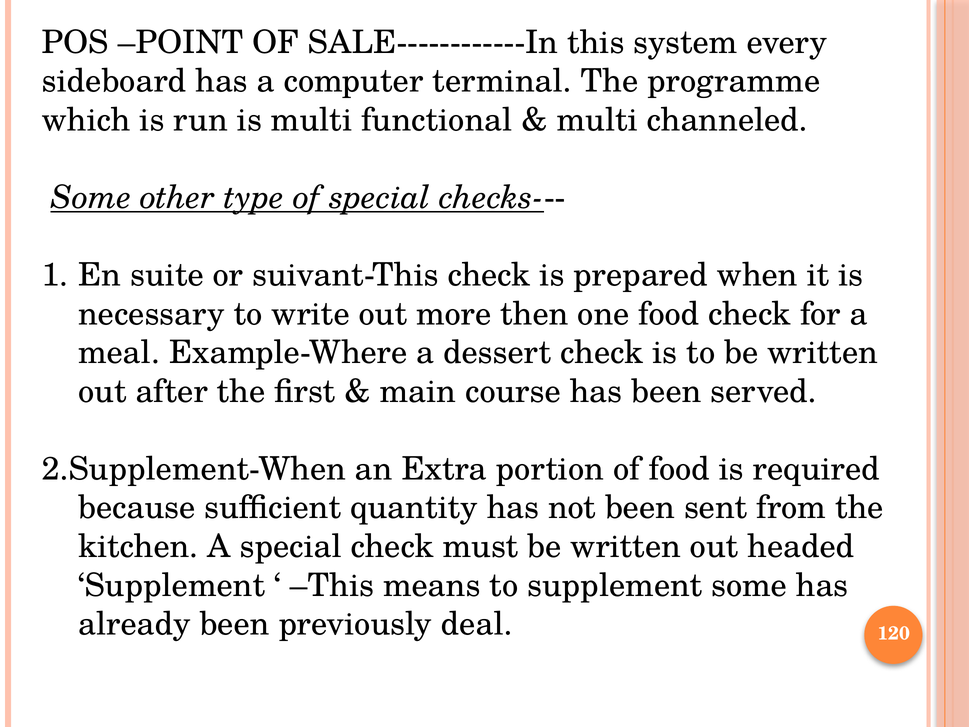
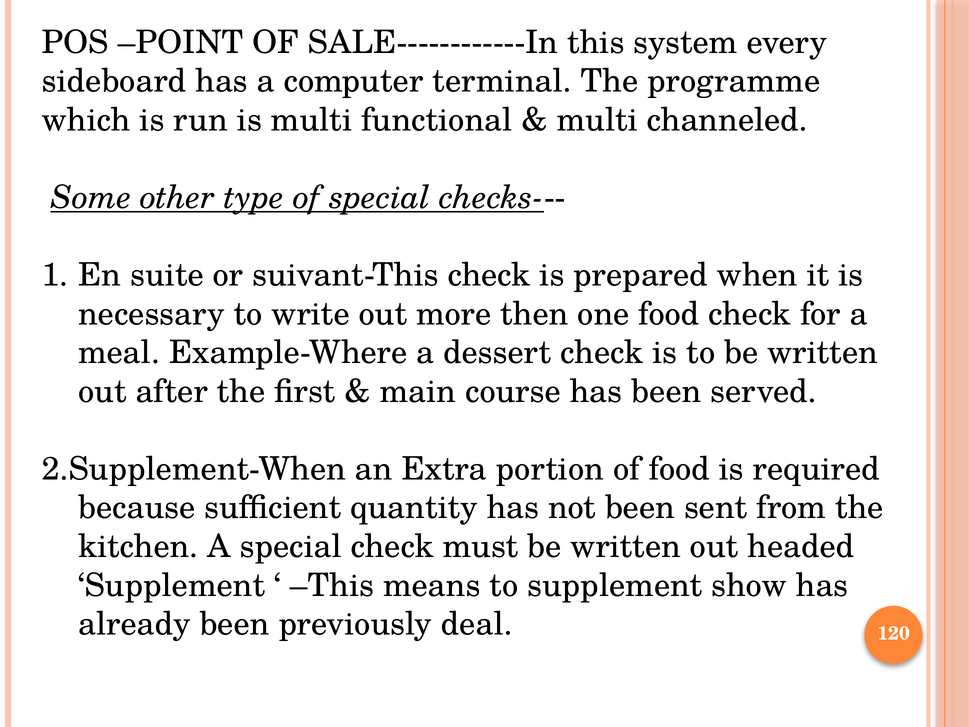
supplement some: some -> show
